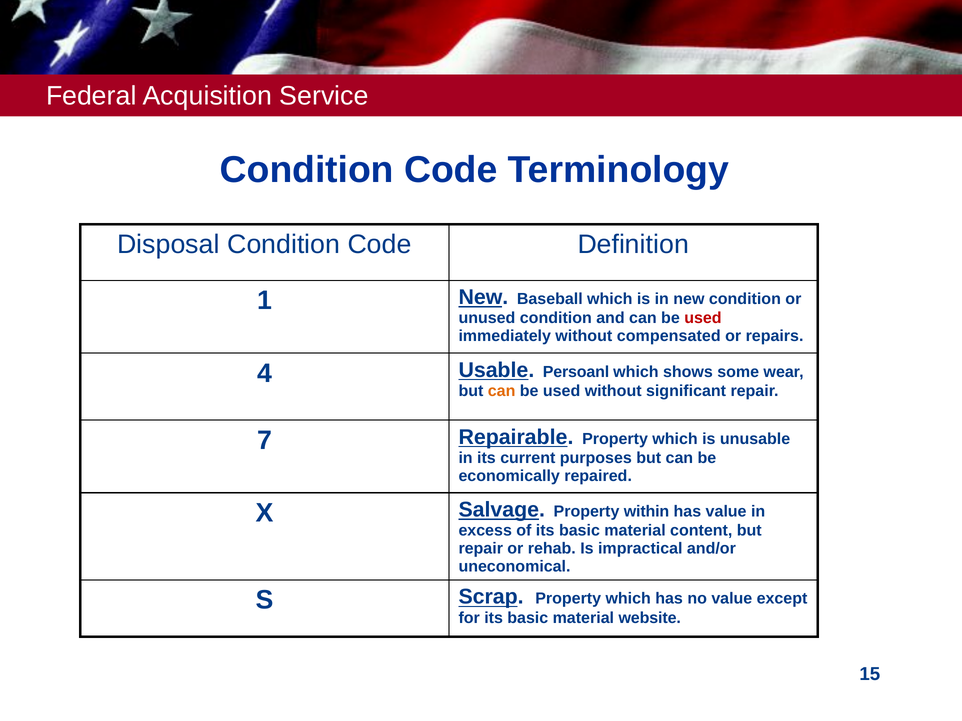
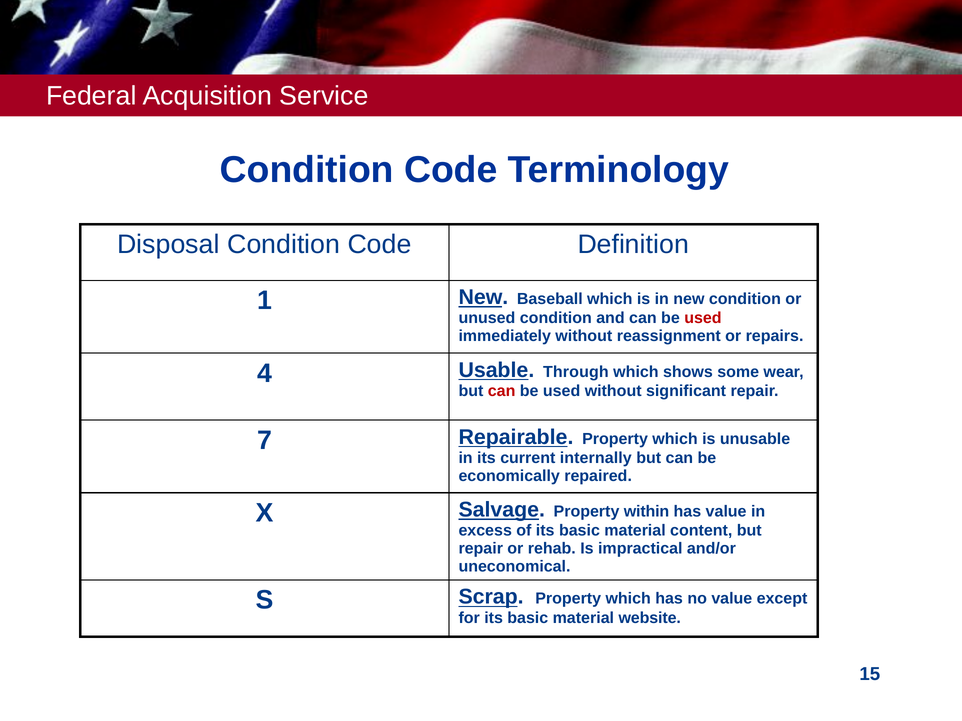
compensated: compensated -> reassignment
Persoanl: Persoanl -> Through
can at (502, 391) colour: orange -> red
purposes: purposes -> internally
